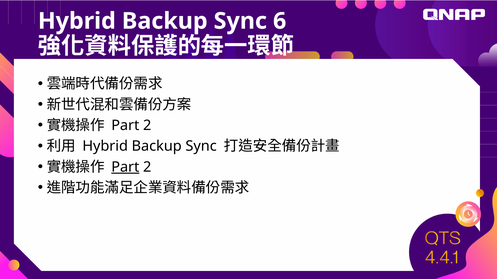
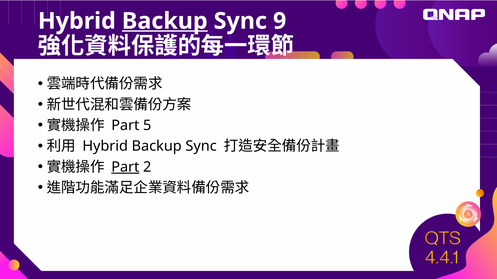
Backup at (165, 21) underline: none -> present
6: 6 -> 9
2 at (147, 126): 2 -> 5
